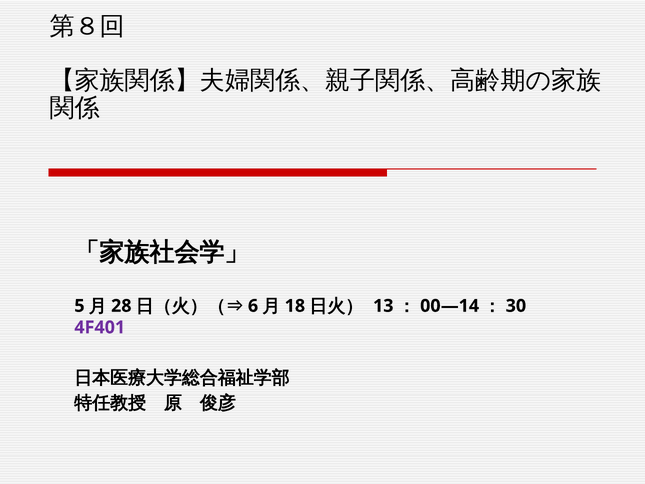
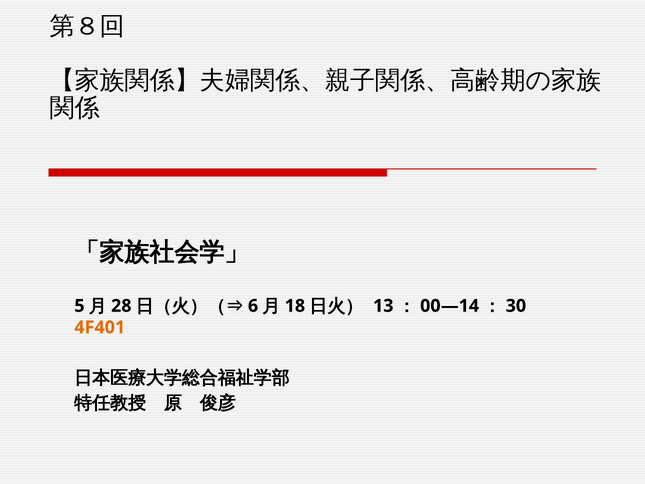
4F401 colour: purple -> orange
